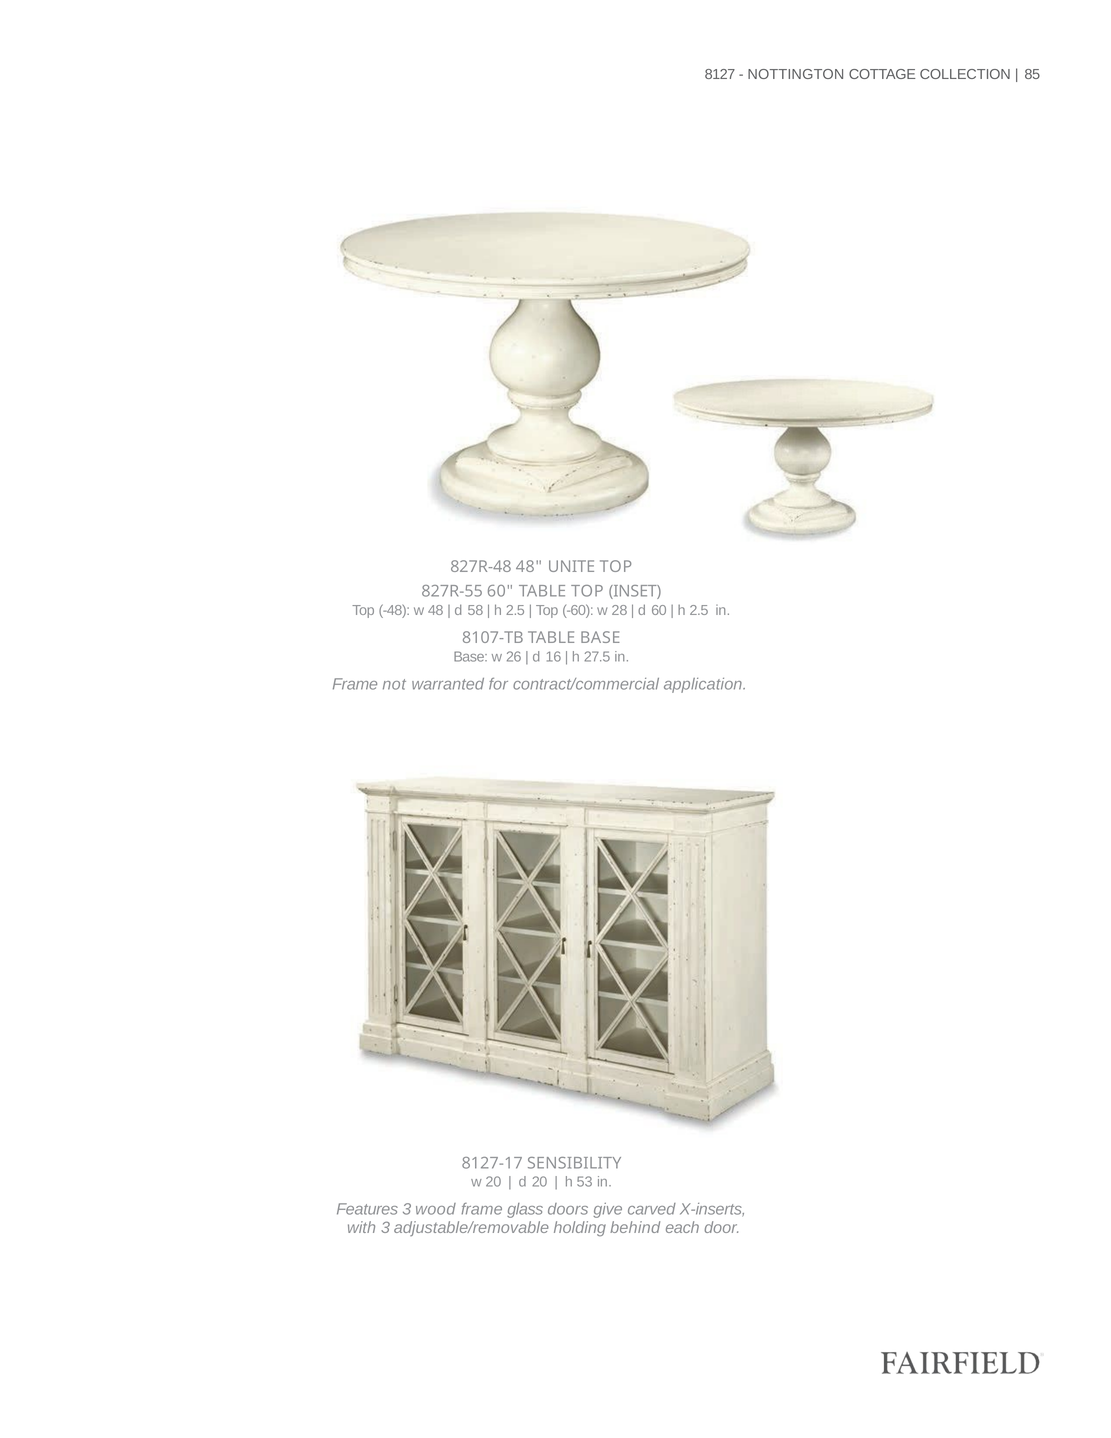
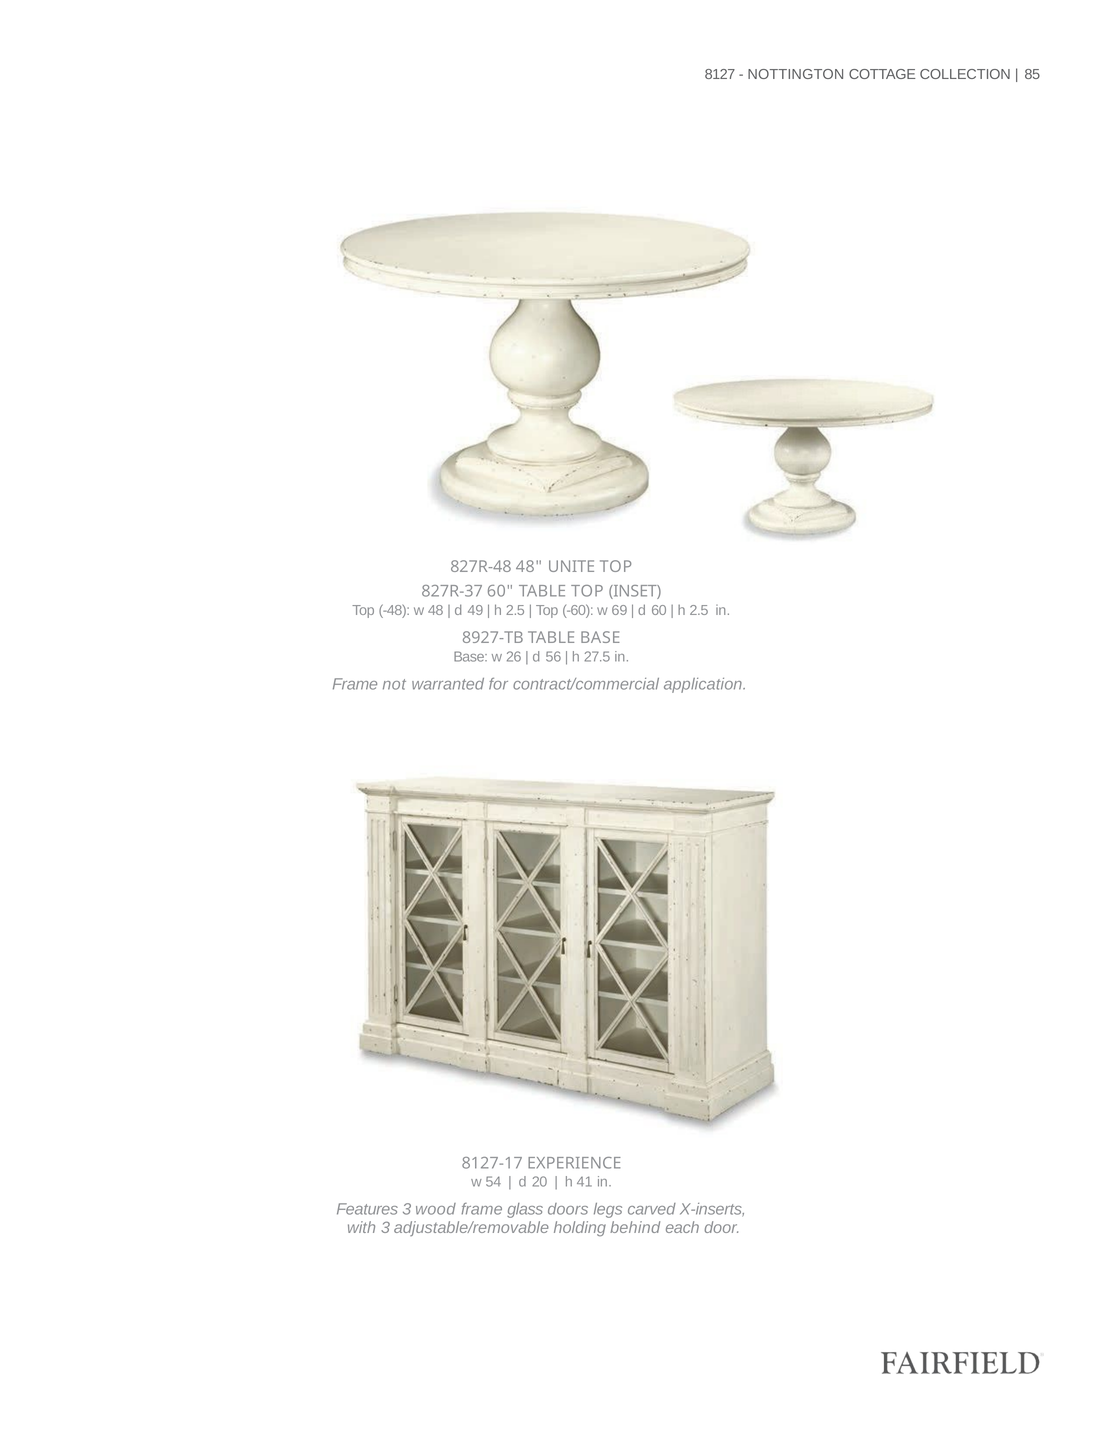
827R-55: 827R-55 -> 827R-37
58: 58 -> 49
28: 28 -> 69
8107-TB: 8107-TB -> 8927-TB
16: 16 -> 56
SENSIBILITY: SENSIBILITY -> EXPERIENCE
w 20: 20 -> 54
53: 53 -> 41
give: give -> legs
